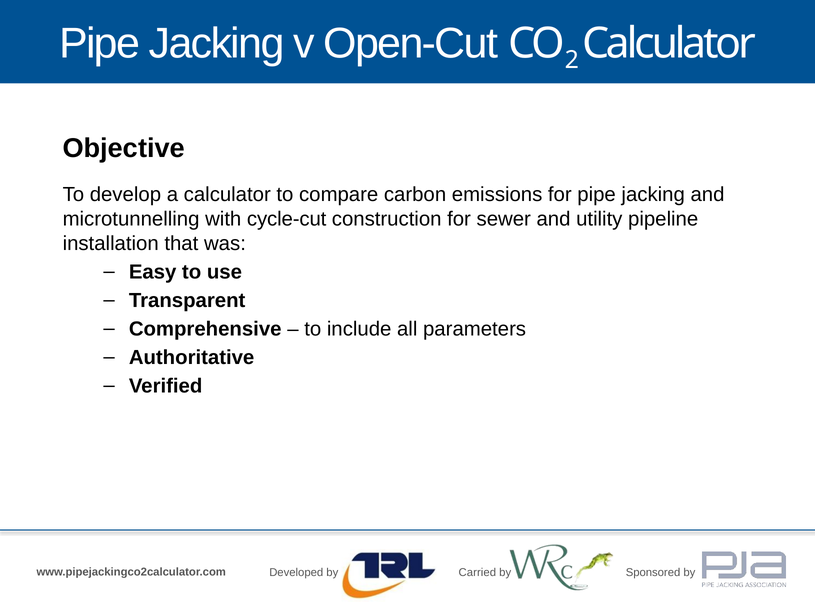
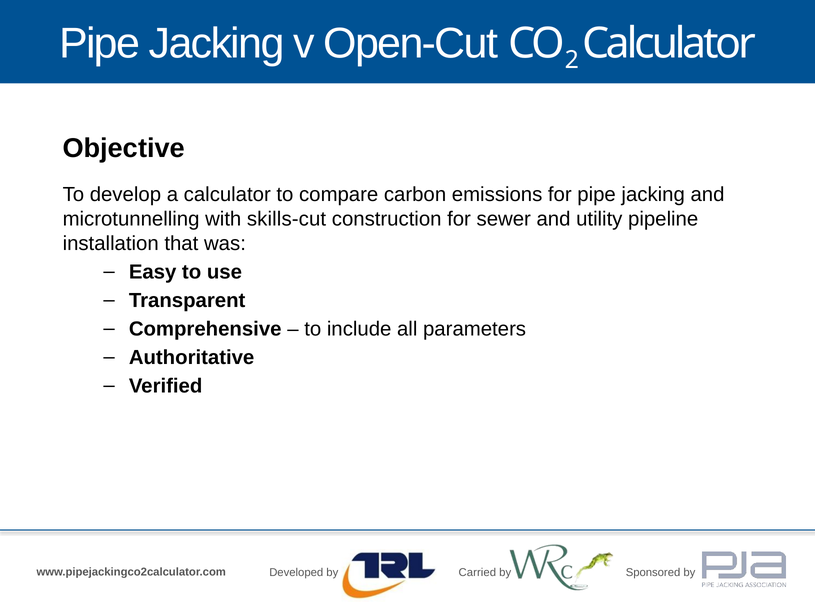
cycle-cut: cycle-cut -> skills-cut
